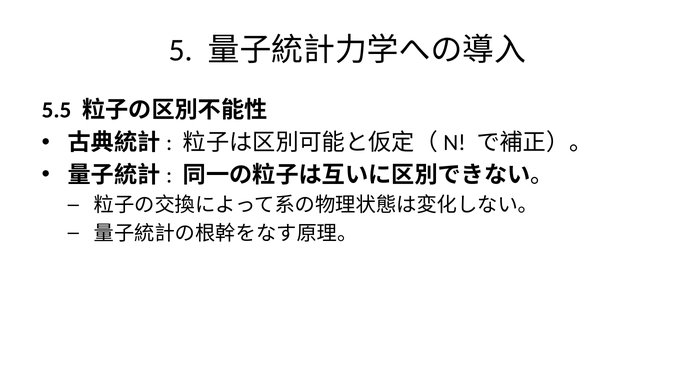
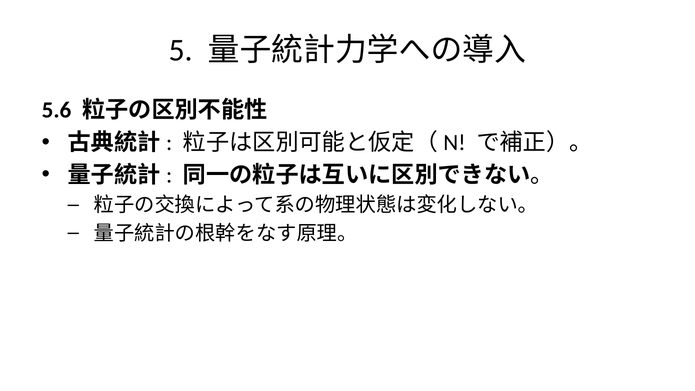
5.5: 5.5 -> 5.6
